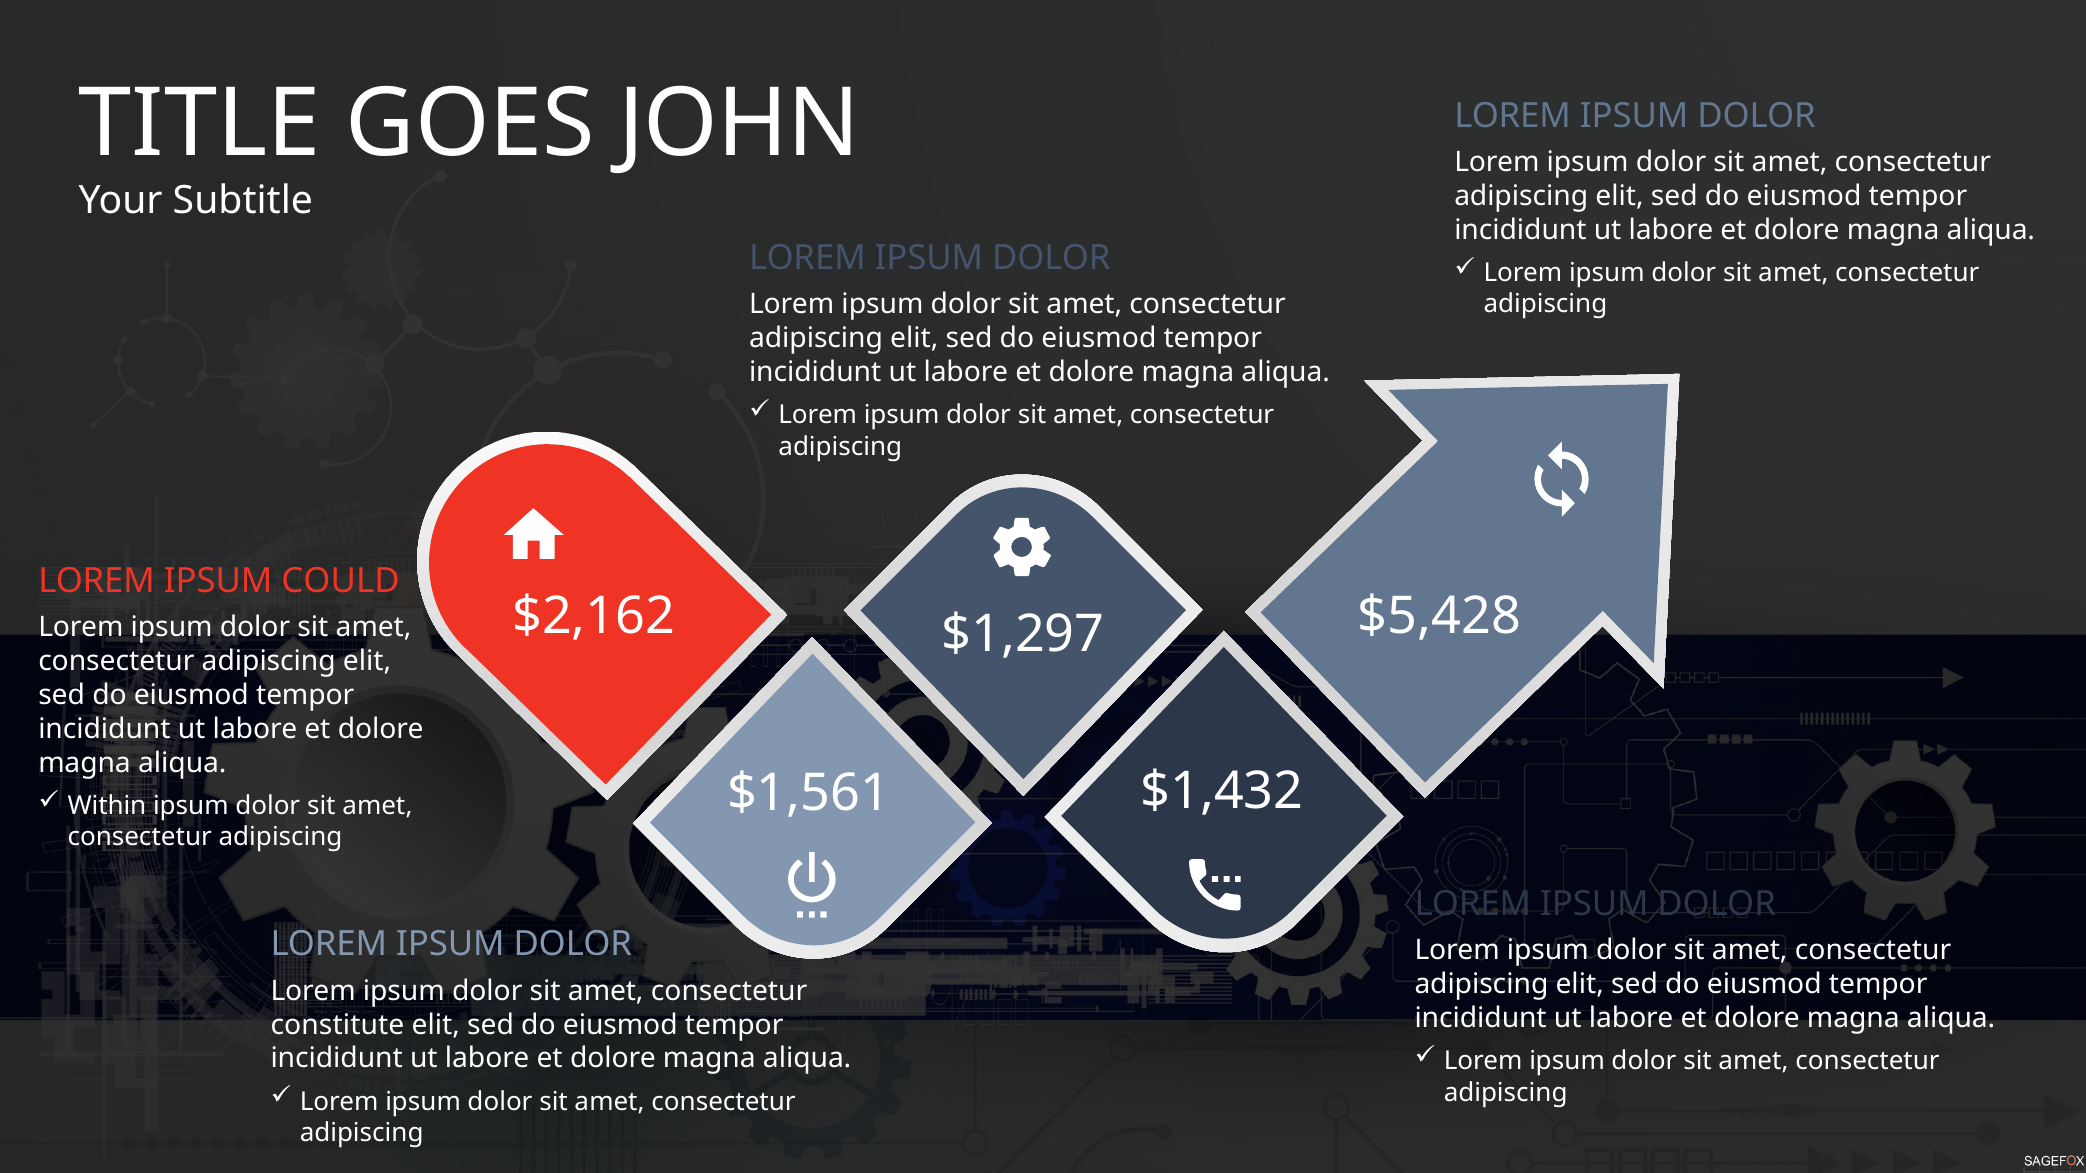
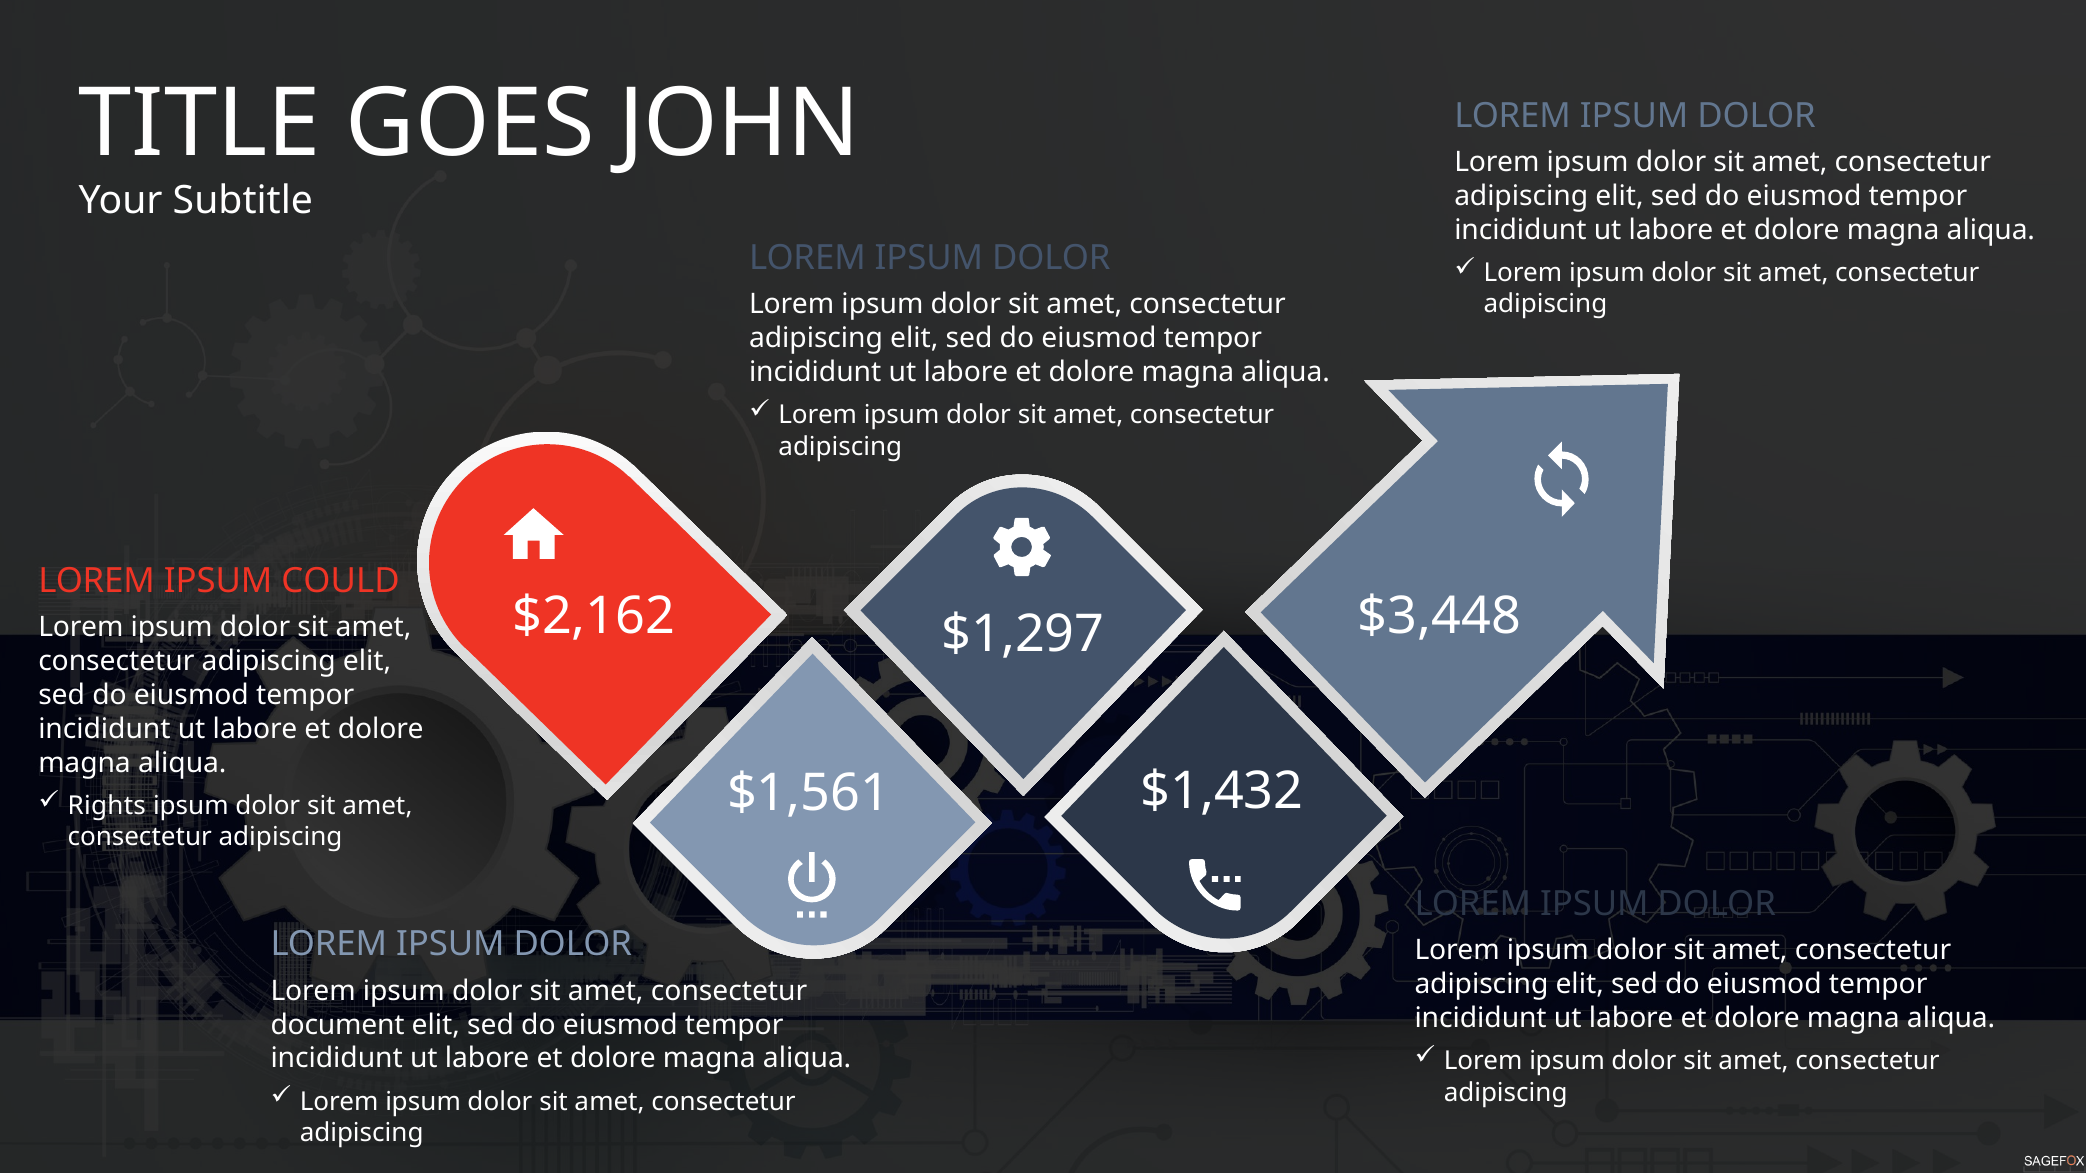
$5,428: $5,428 -> $3,448
Within: Within -> Rights
constitute: constitute -> document
